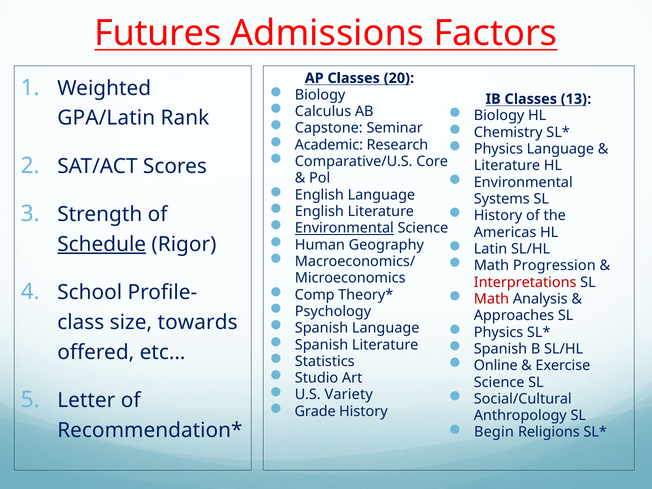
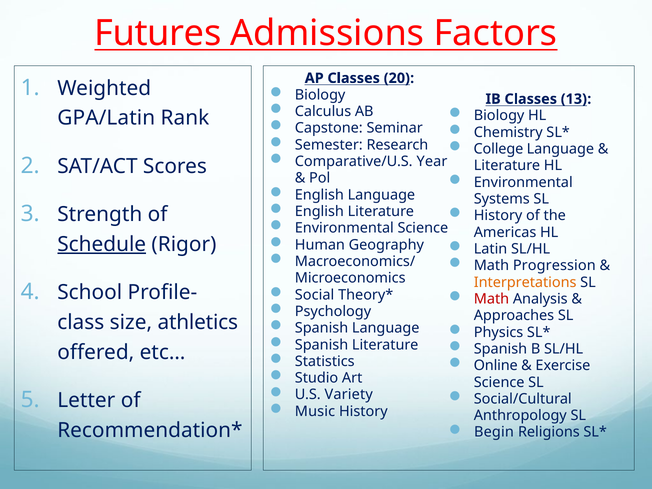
Academic: Academic -> Semester
Physics at (498, 149): Physics -> College
Core: Core -> Year
Environmental at (344, 228) underline: present -> none
Interpretations colour: red -> orange
Comp: Comp -> Social
towards: towards -> athletics
Grade: Grade -> Music
